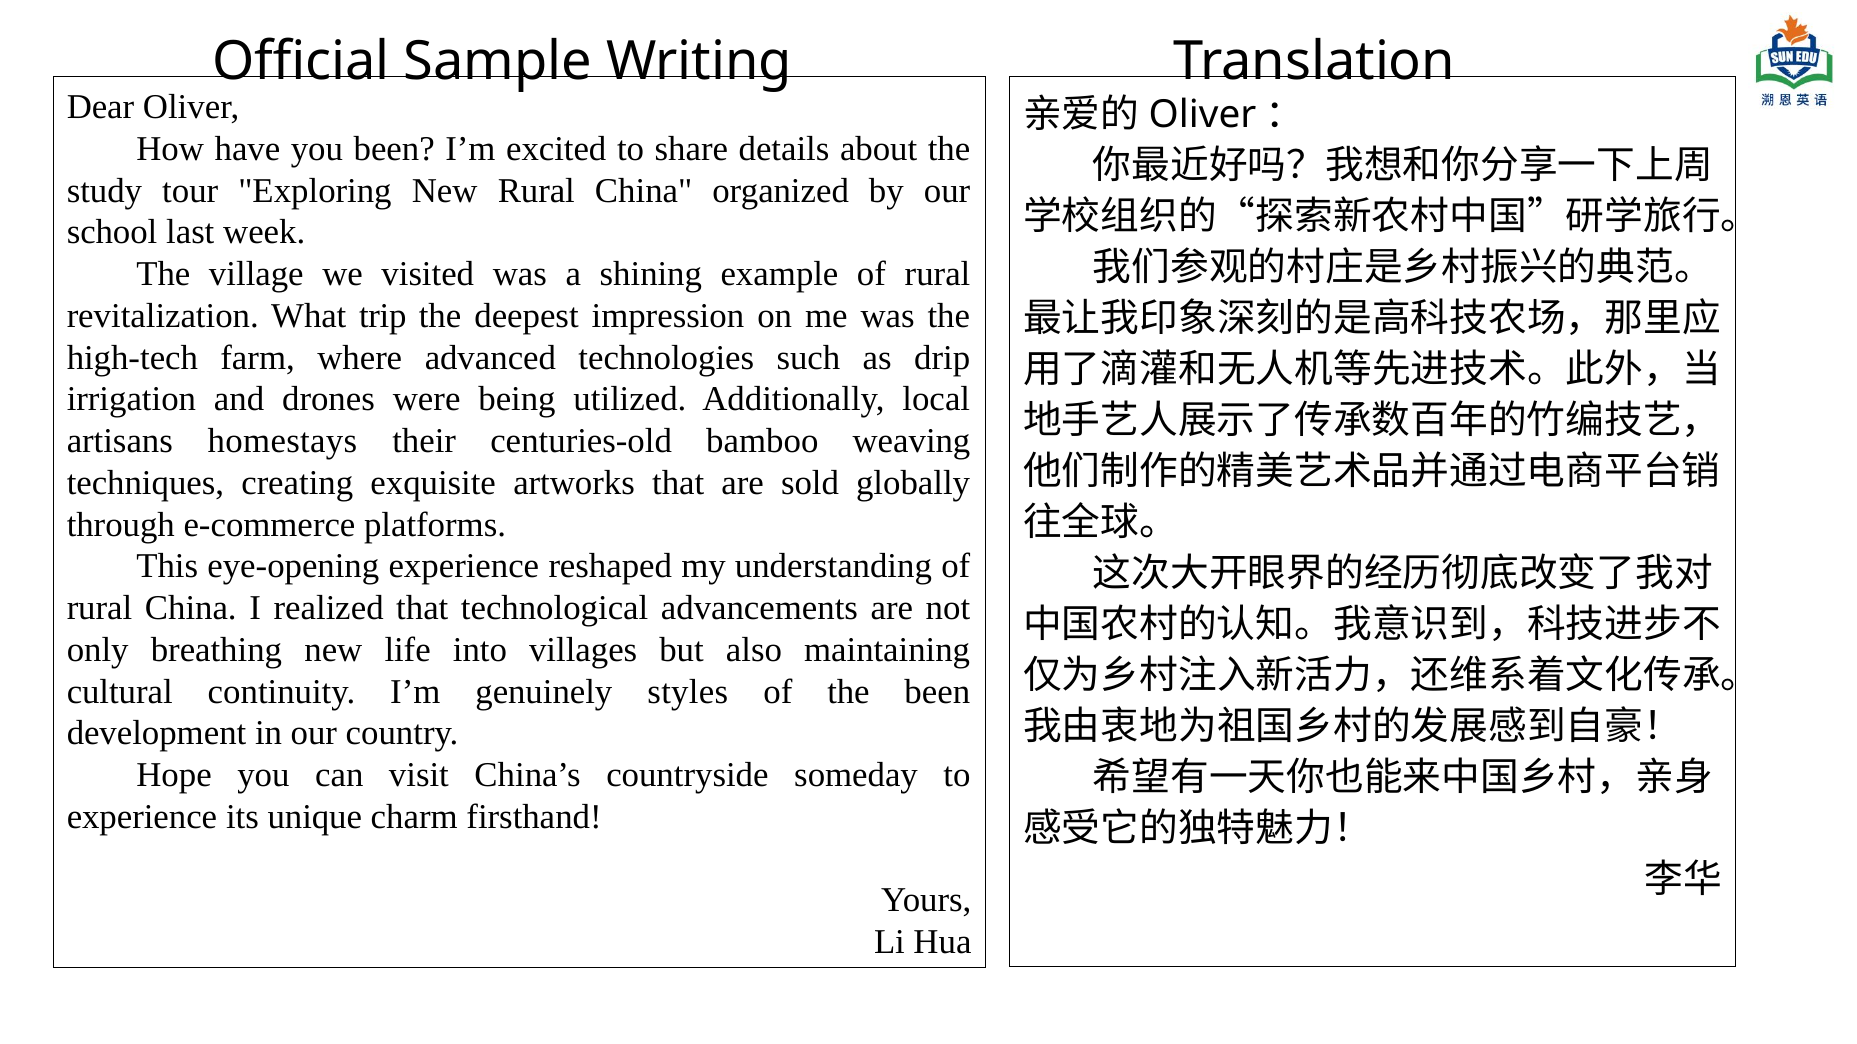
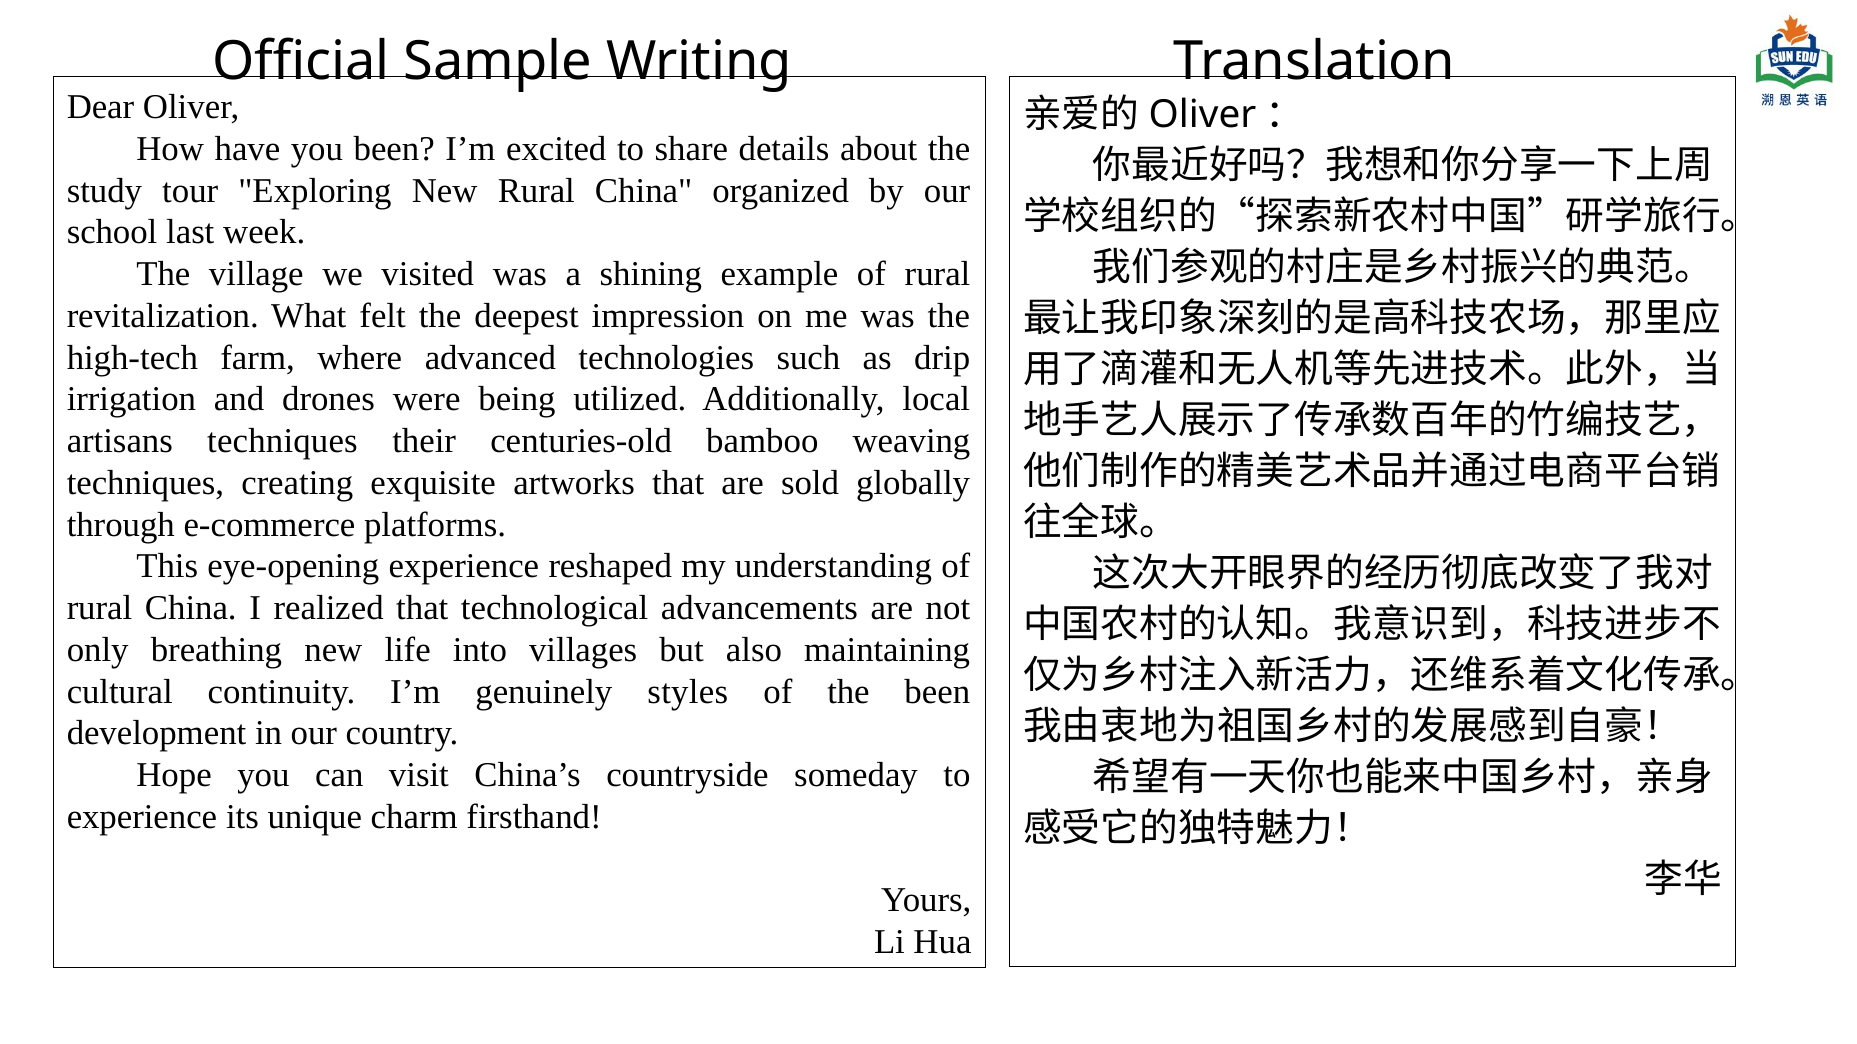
trip: trip -> felt
artisans homestays: homestays -> techniques
